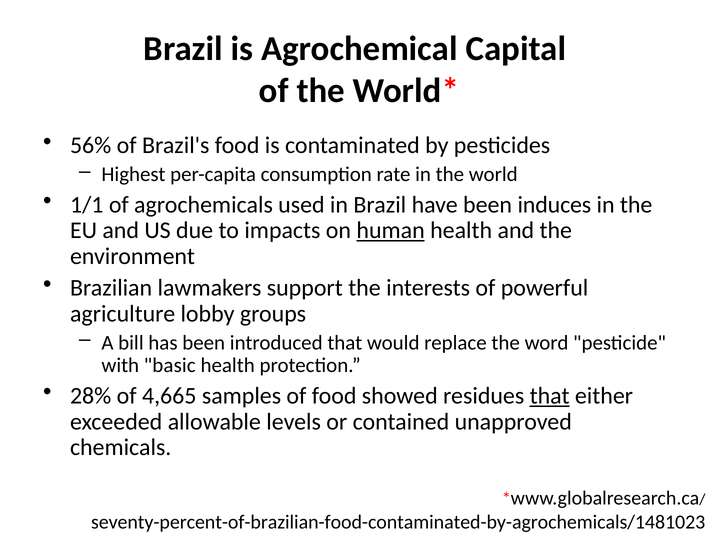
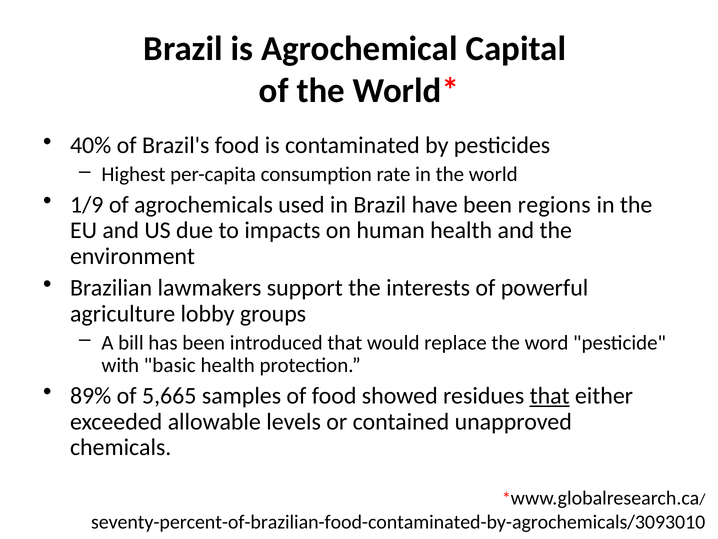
56%: 56% -> 40%
1/1: 1/1 -> 1/9
induces: induces -> regions
human underline: present -> none
28%: 28% -> 89%
4,665: 4,665 -> 5,665
seventy-percent-of-brazilian-food-contaminated-by-agrochemicals/1481023: seventy-percent-of-brazilian-food-contaminated-by-agrochemicals/1481023 -> seventy-percent-of-brazilian-food-contaminated-by-agrochemicals/3093010
